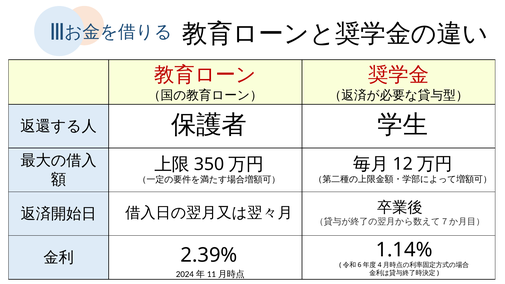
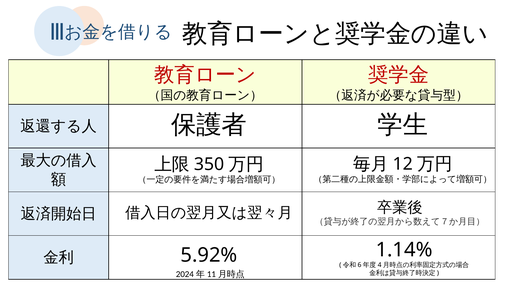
2.39%: 2.39% -> 5.92%
